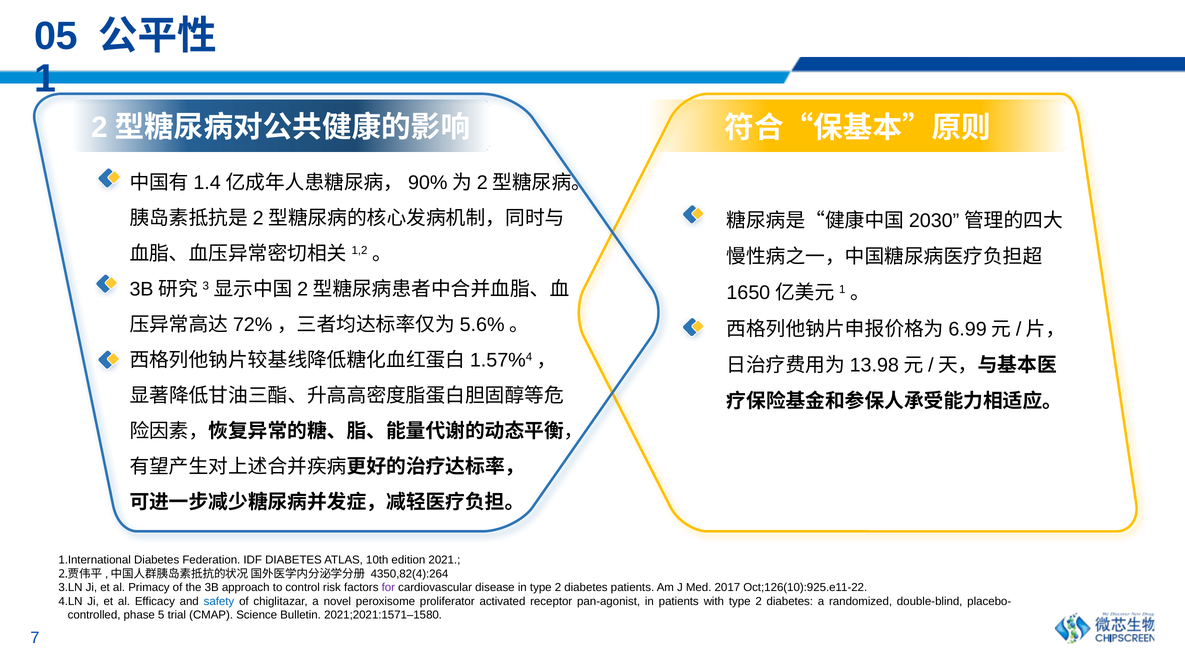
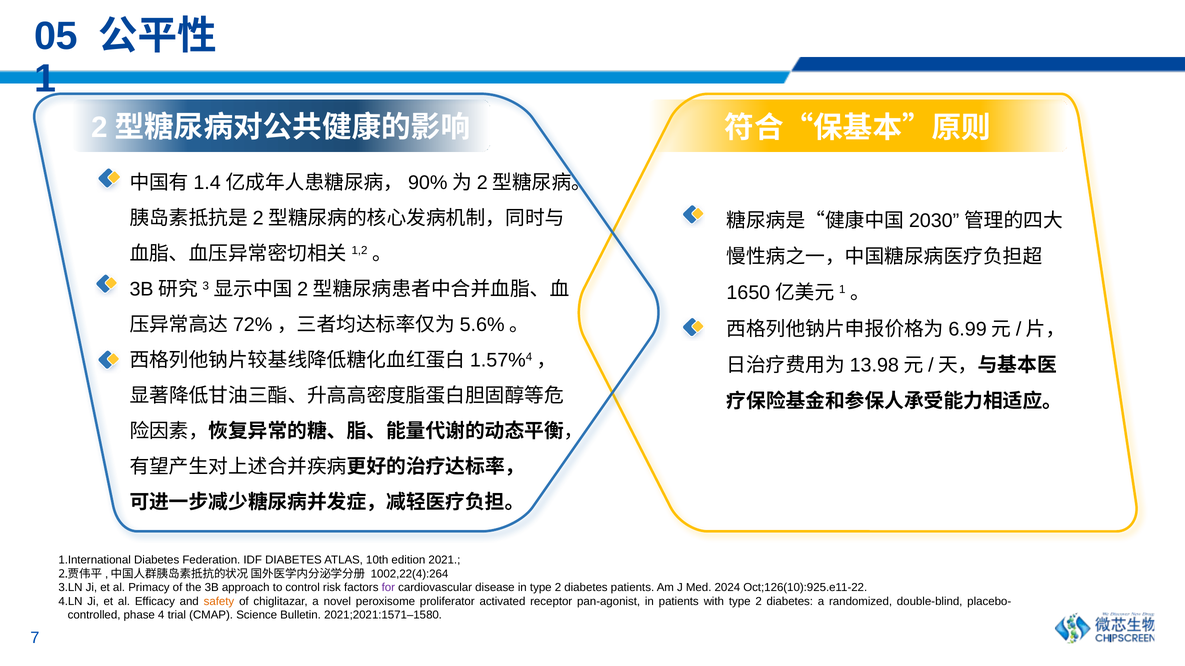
4350,82(4):264: 4350,82(4):264 -> 1002,22(4):264
2017: 2017 -> 2024
safety colour: blue -> orange
5: 5 -> 4
